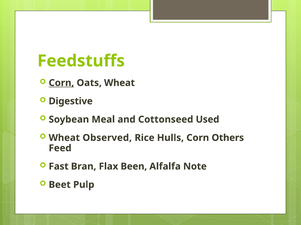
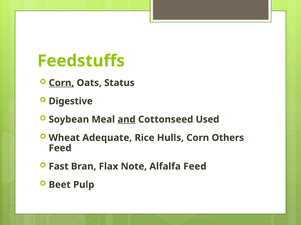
Oats Wheat: Wheat -> Status
and underline: none -> present
Observed: Observed -> Adequate
Been: Been -> Note
Alfalfa Note: Note -> Feed
